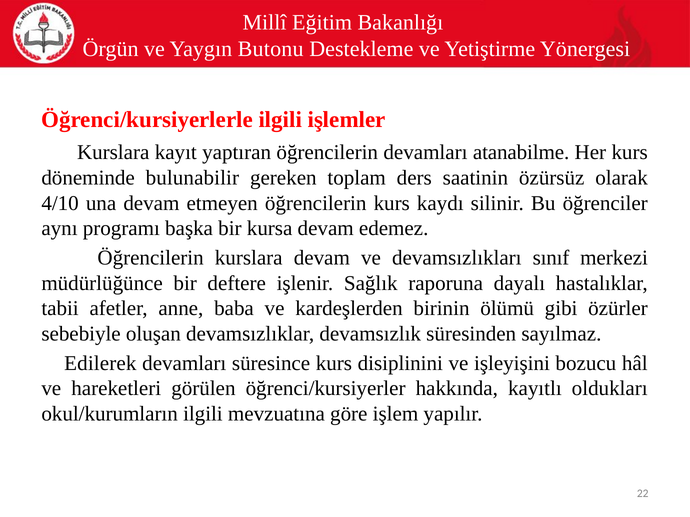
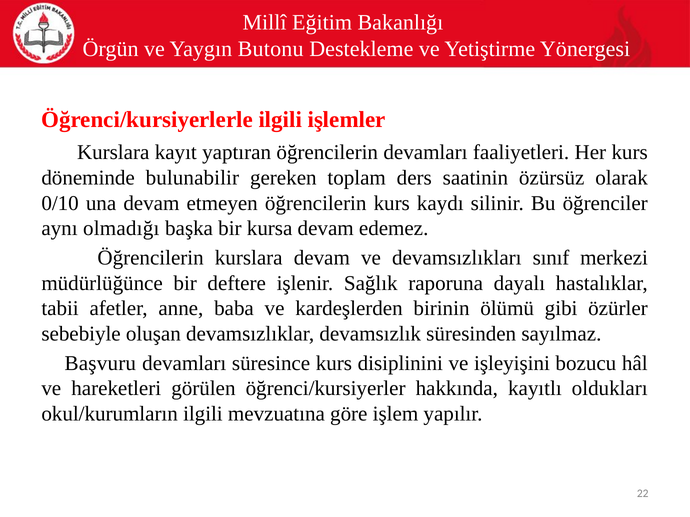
atanabilme: atanabilme -> faaliyetleri
4/10: 4/10 -> 0/10
programı: programı -> olmadığı
Edilerek: Edilerek -> Başvuru
